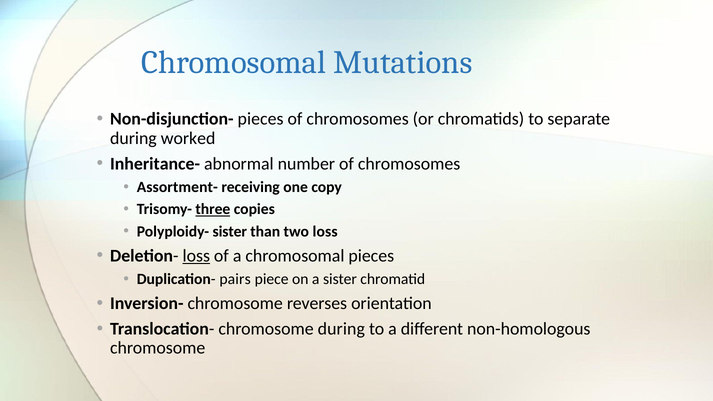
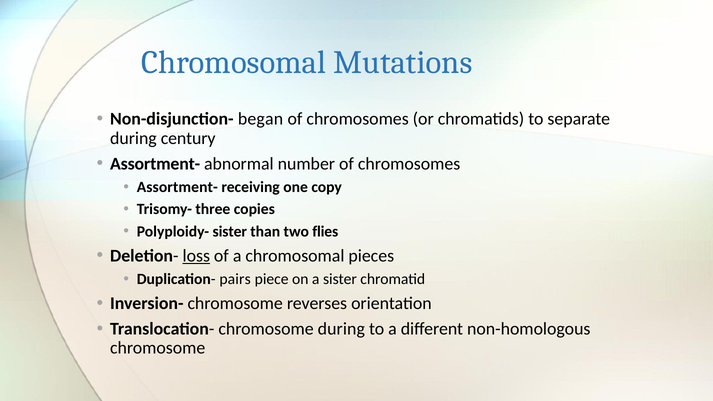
Non-disjunction- pieces: pieces -> began
worked: worked -> century
Inheritance- at (155, 164): Inheritance- -> Assortment-
three underline: present -> none
two loss: loss -> flies
